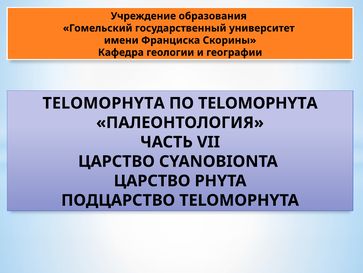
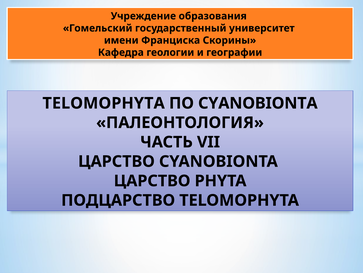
ПО TELOMOPHYTA: TELOMOPHYTA -> CYANOBIONTA
